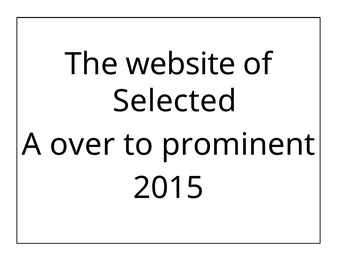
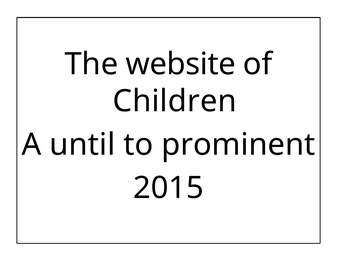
Selected: Selected -> Children
over: over -> until
